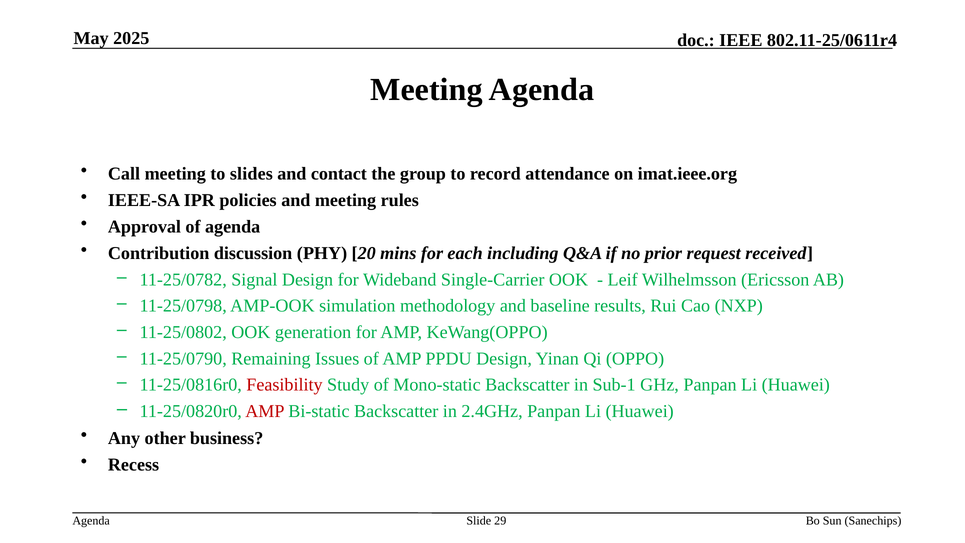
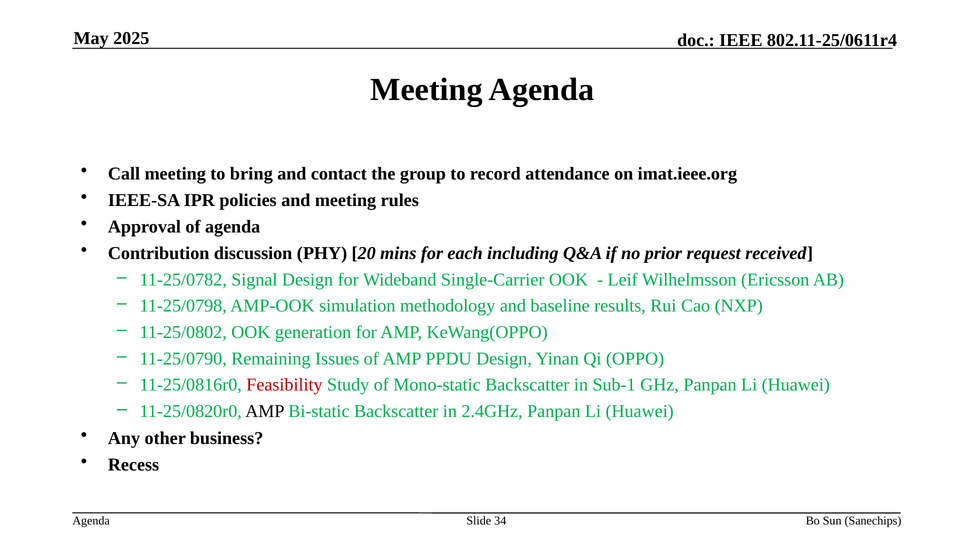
slides: slides -> bring
AMP at (265, 411) colour: red -> black
29: 29 -> 34
